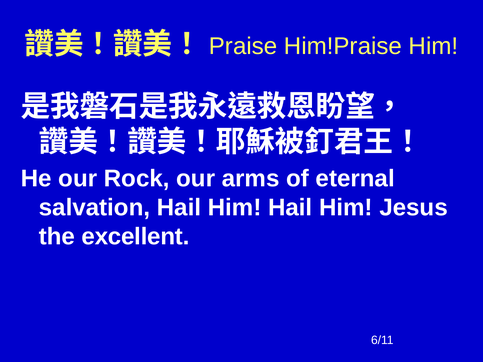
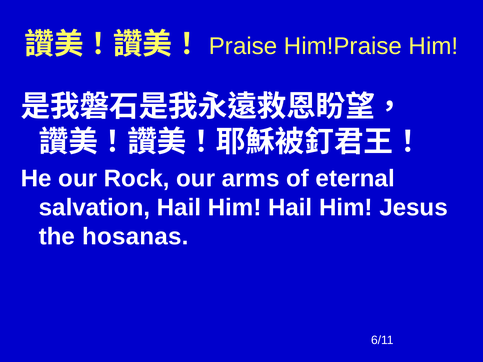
excellent: excellent -> hosanas
